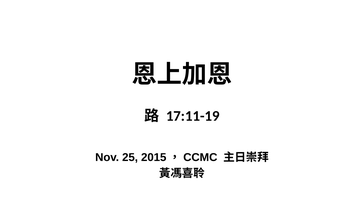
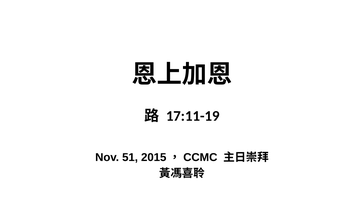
25: 25 -> 51
